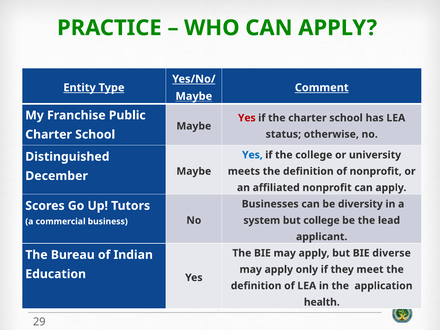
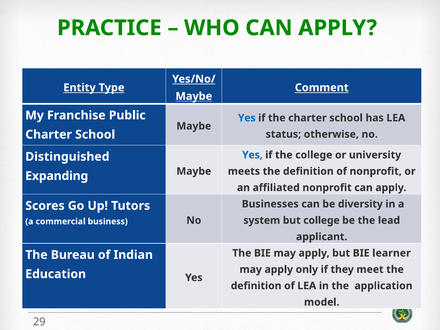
Yes at (247, 118) colour: red -> blue
December: December -> Expanding
diverse: diverse -> learner
health: health -> model
